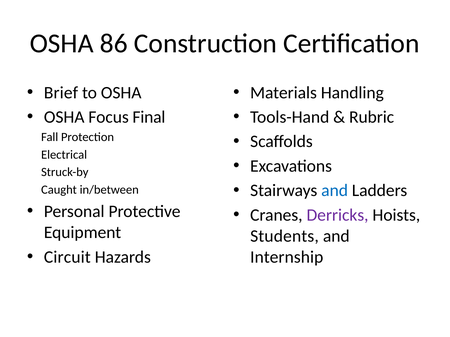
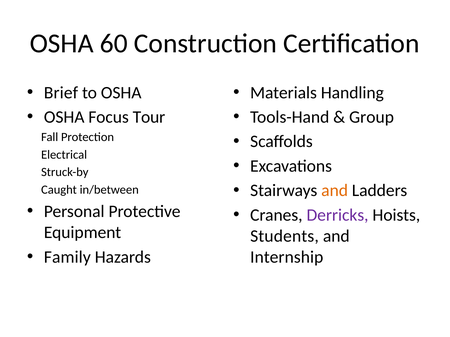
86: 86 -> 60
Final: Final -> Tour
Rubric: Rubric -> Group
and at (335, 191) colour: blue -> orange
Circuit: Circuit -> Family
